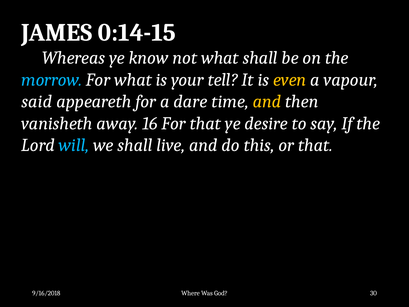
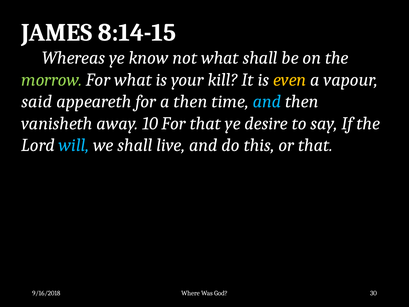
0:14-15: 0:14-15 -> 8:14-15
morrow colour: light blue -> light green
tell: tell -> kill
a dare: dare -> then
and at (267, 101) colour: yellow -> light blue
16: 16 -> 10
